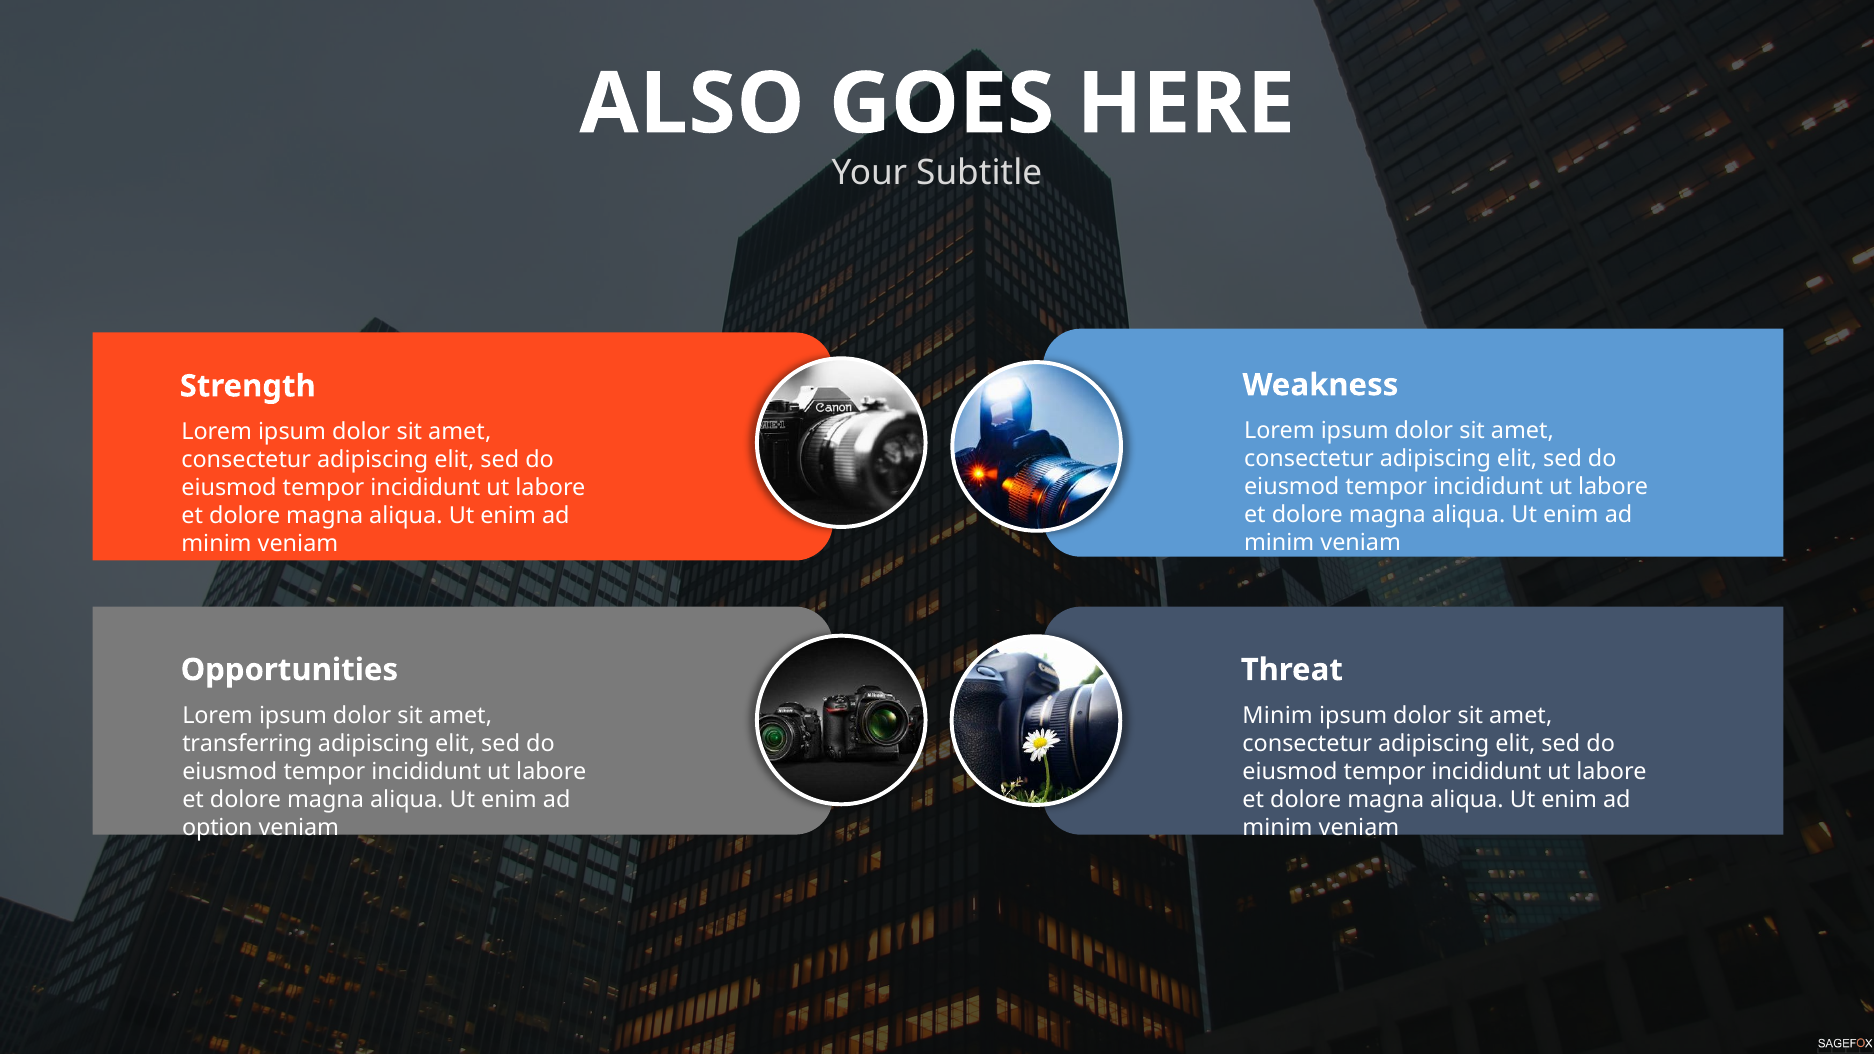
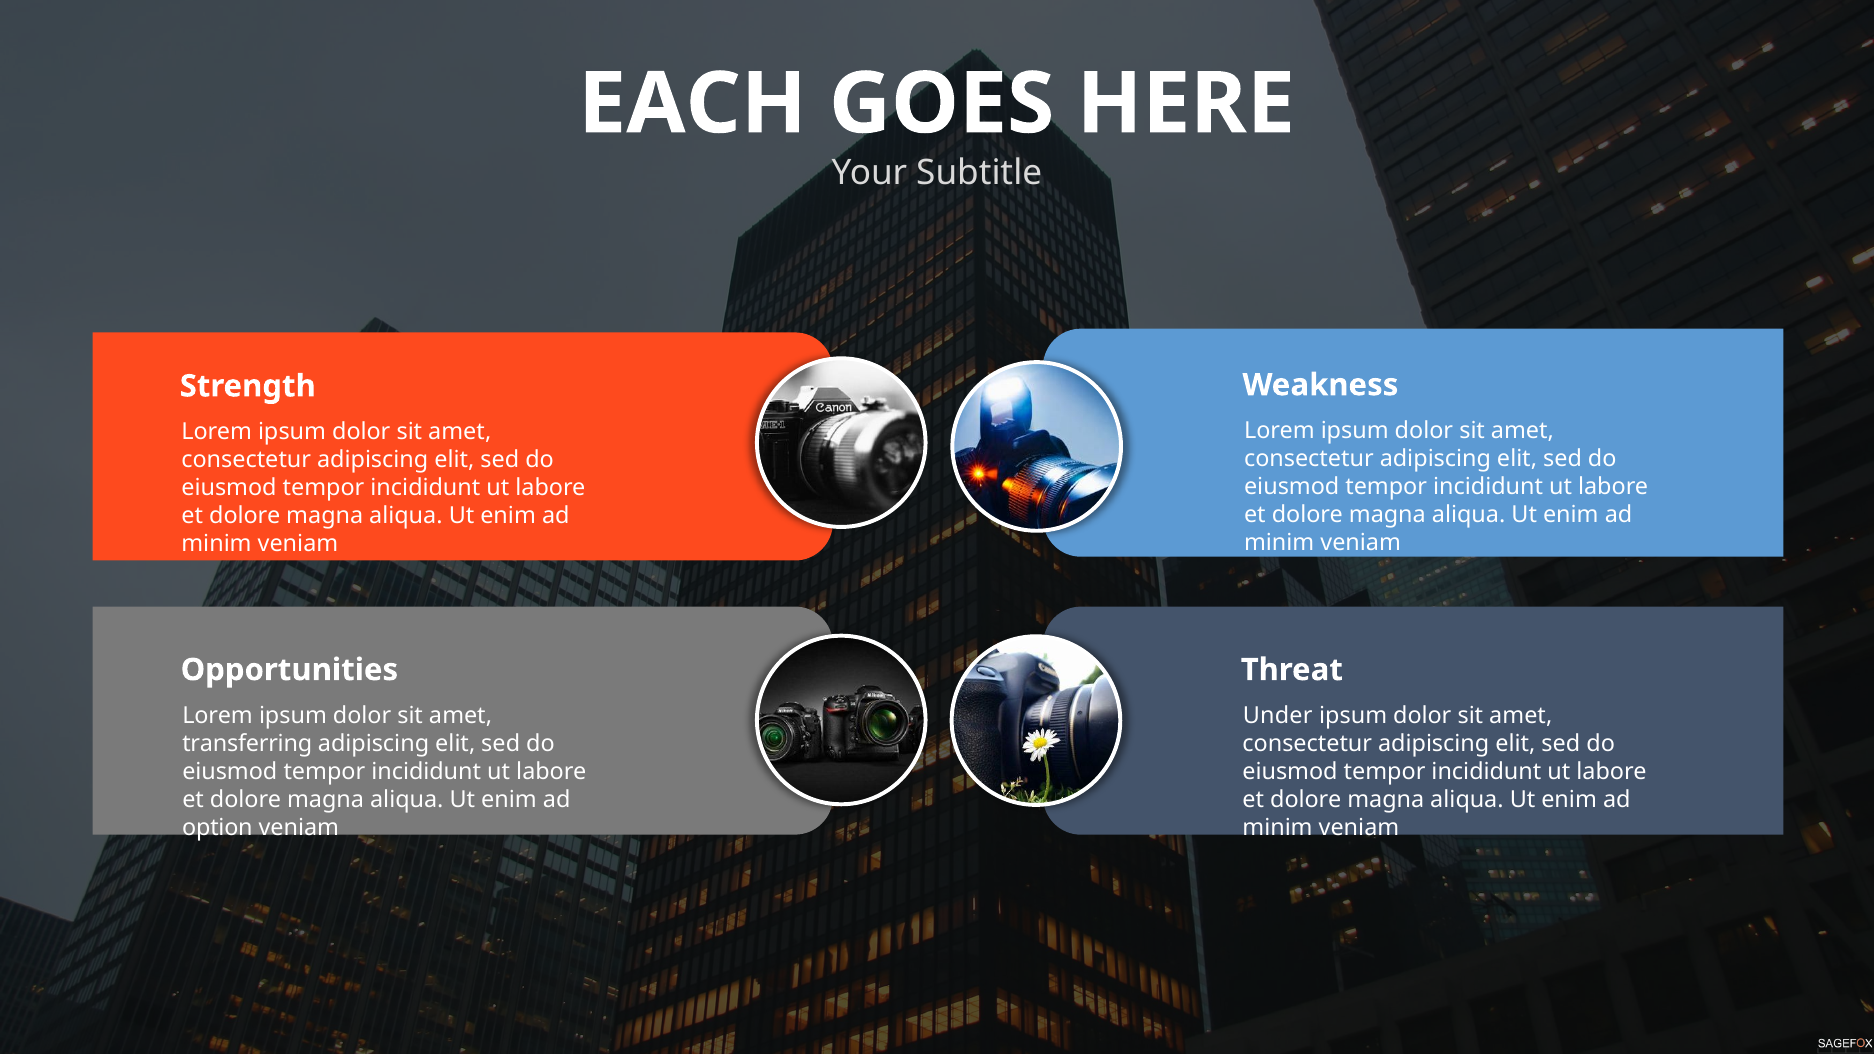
ALSO: ALSO -> EACH
Minim at (1278, 716): Minim -> Under
